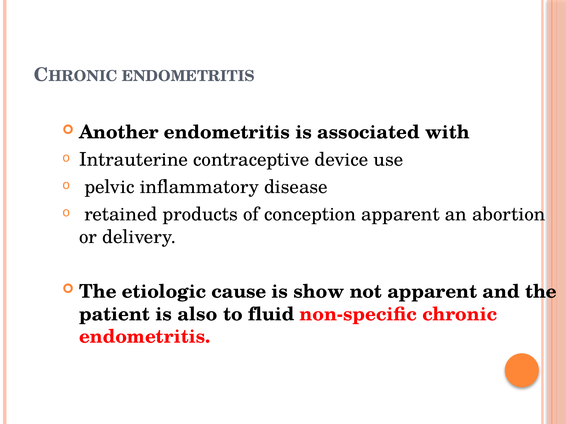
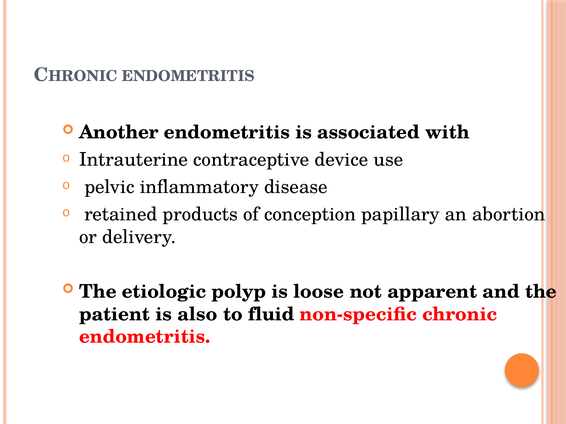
conception apparent: apparent -> papillary
cause: cause -> polyp
show: show -> loose
